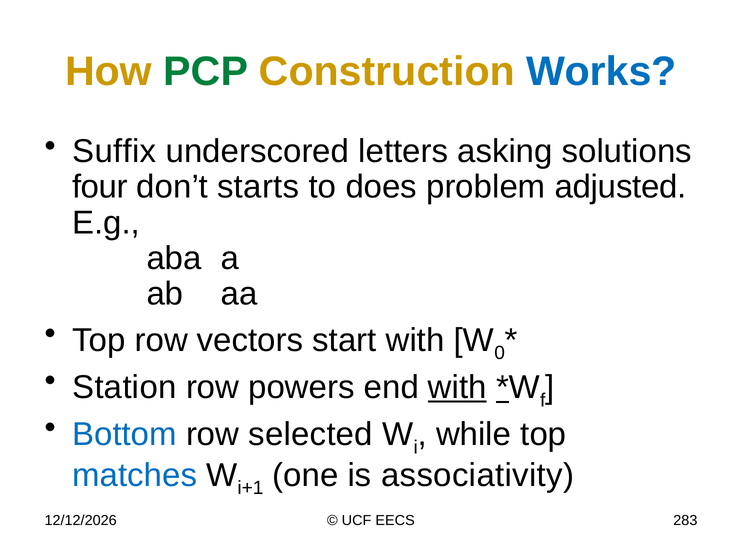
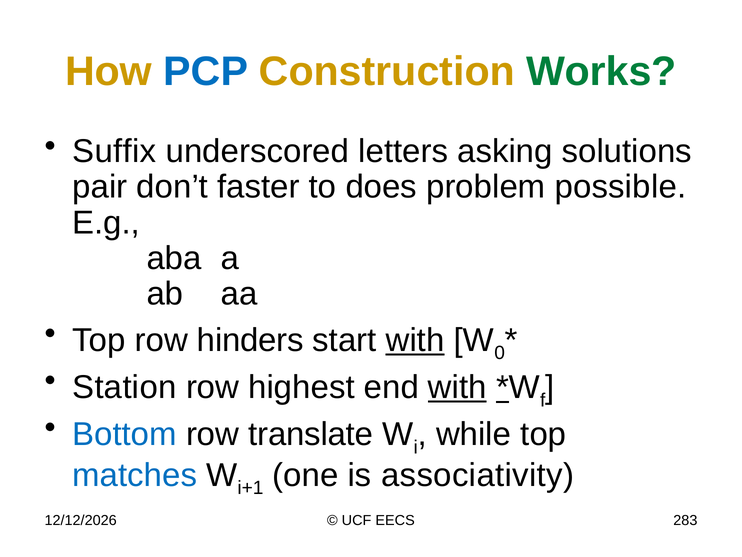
PCP colour: green -> blue
Works colour: blue -> green
four: four -> pair
starts: starts -> faster
adjusted: adjusted -> possible
vectors: vectors -> hinders
with at (415, 340) underline: none -> present
powers: powers -> highest
selected: selected -> translate
